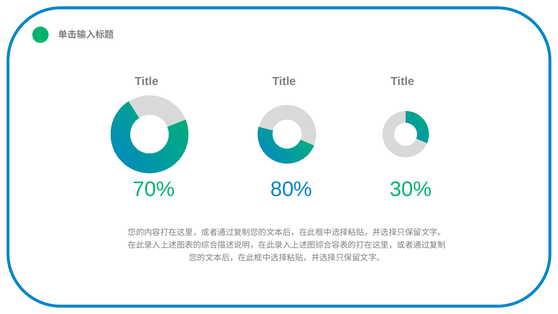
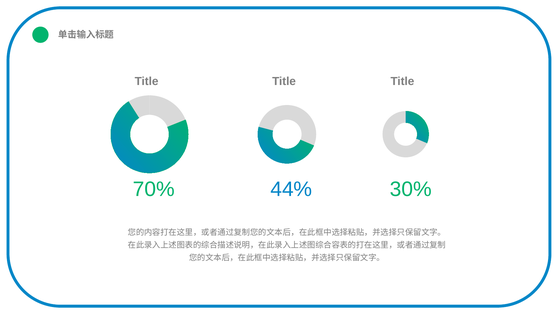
80%: 80% -> 44%
